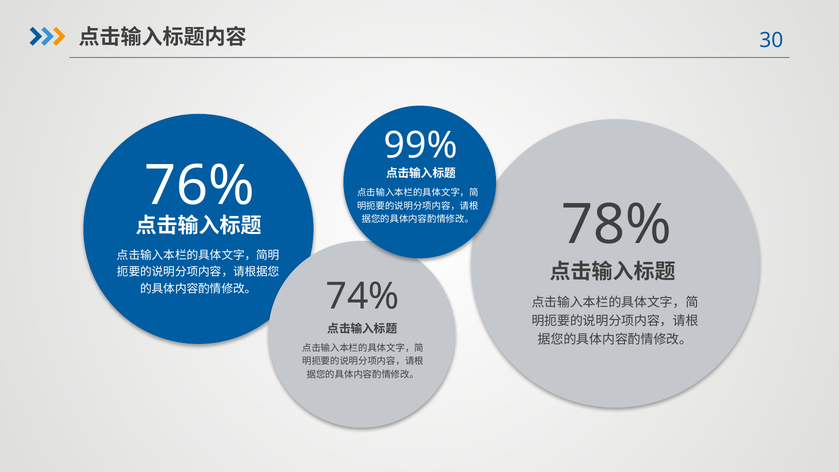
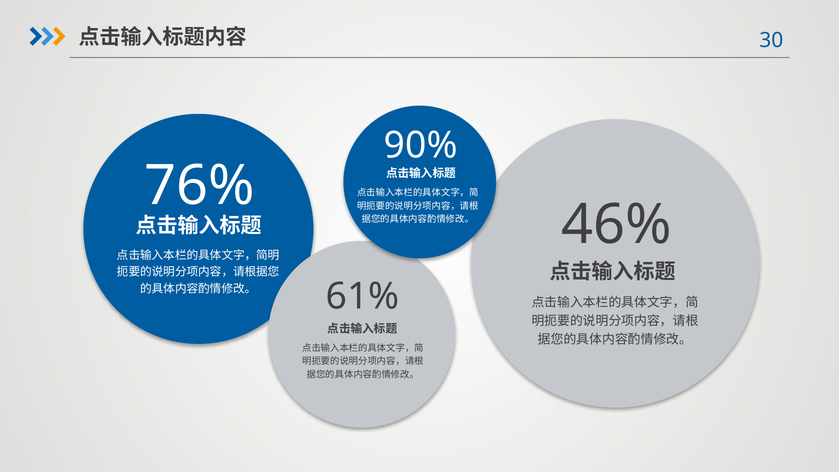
99%: 99% -> 90%
78%: 78% -> 46%
74%: 74% -> 61%
